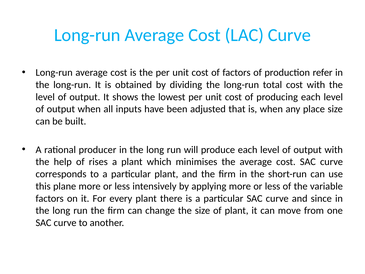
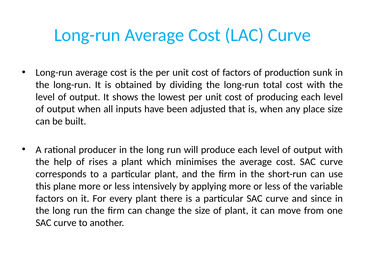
refer: refer -> sunk
